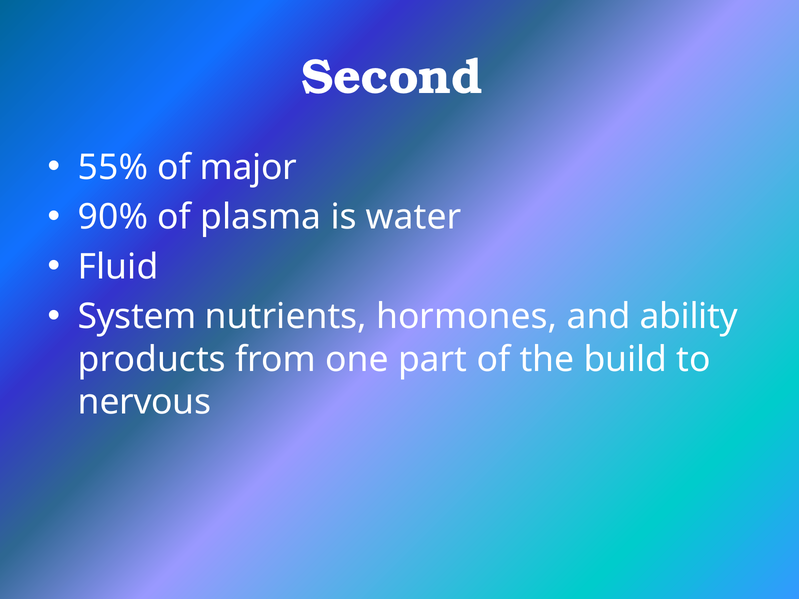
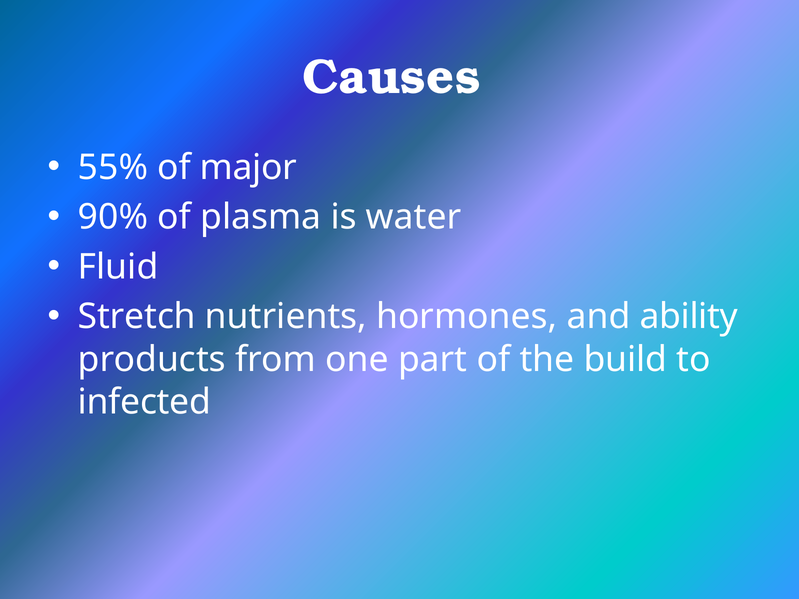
Second: Second -> Causes
System: System -> Stretch
nervous: nervous -> infected
